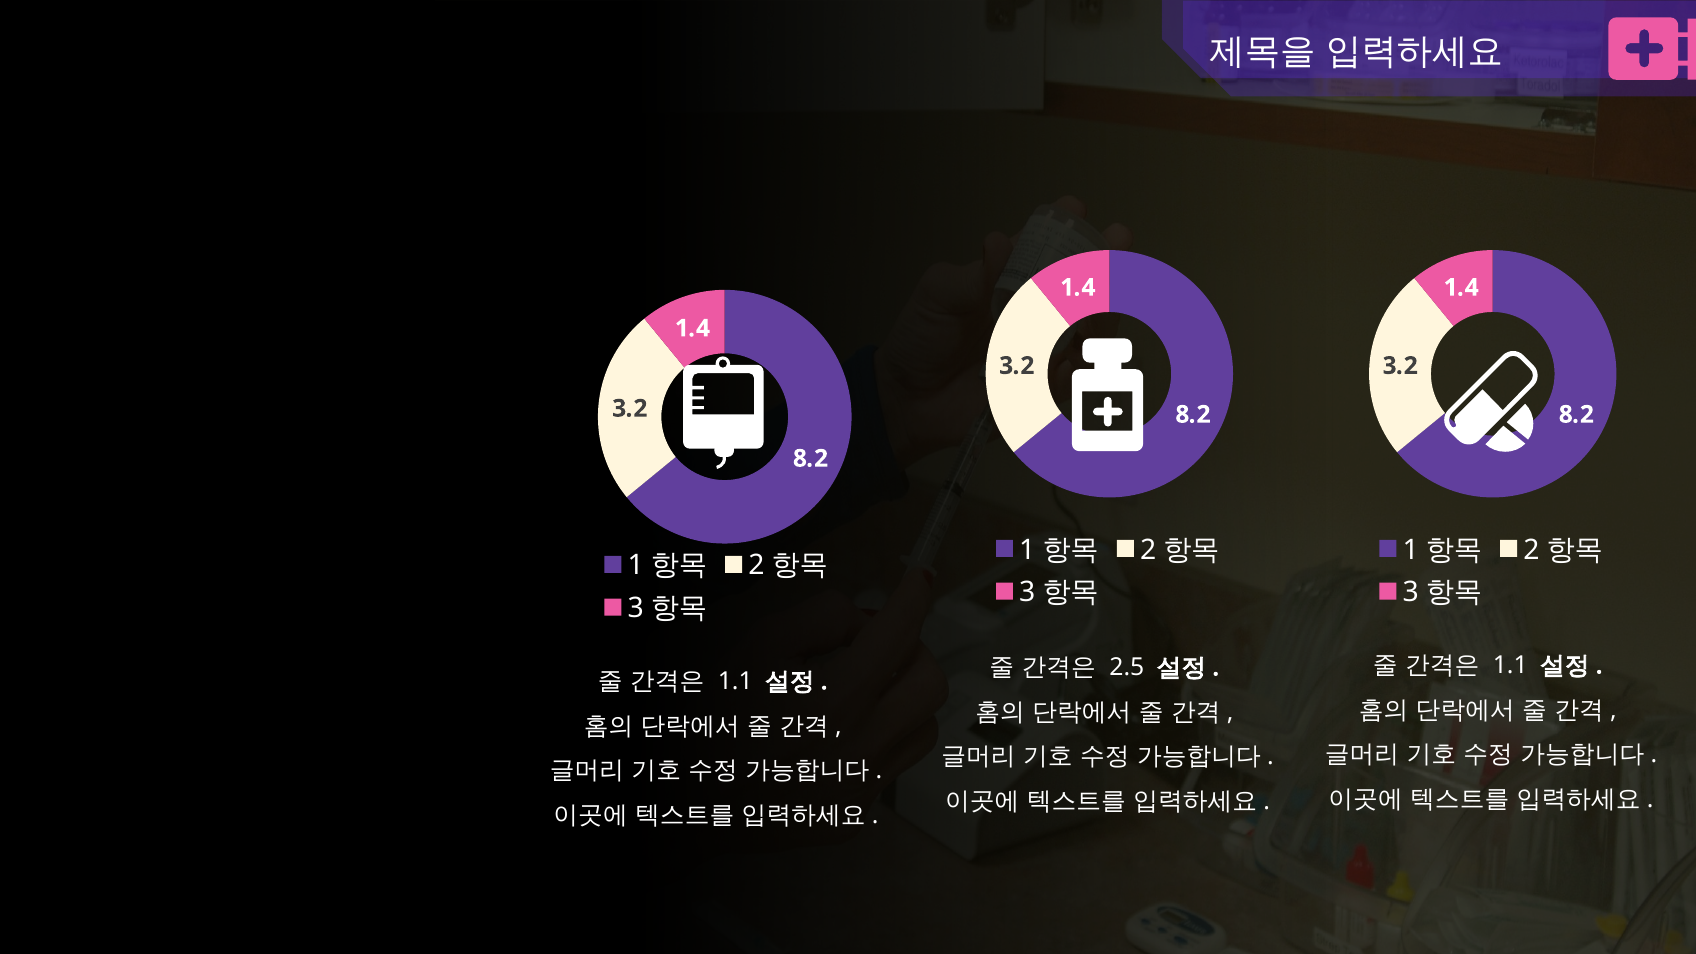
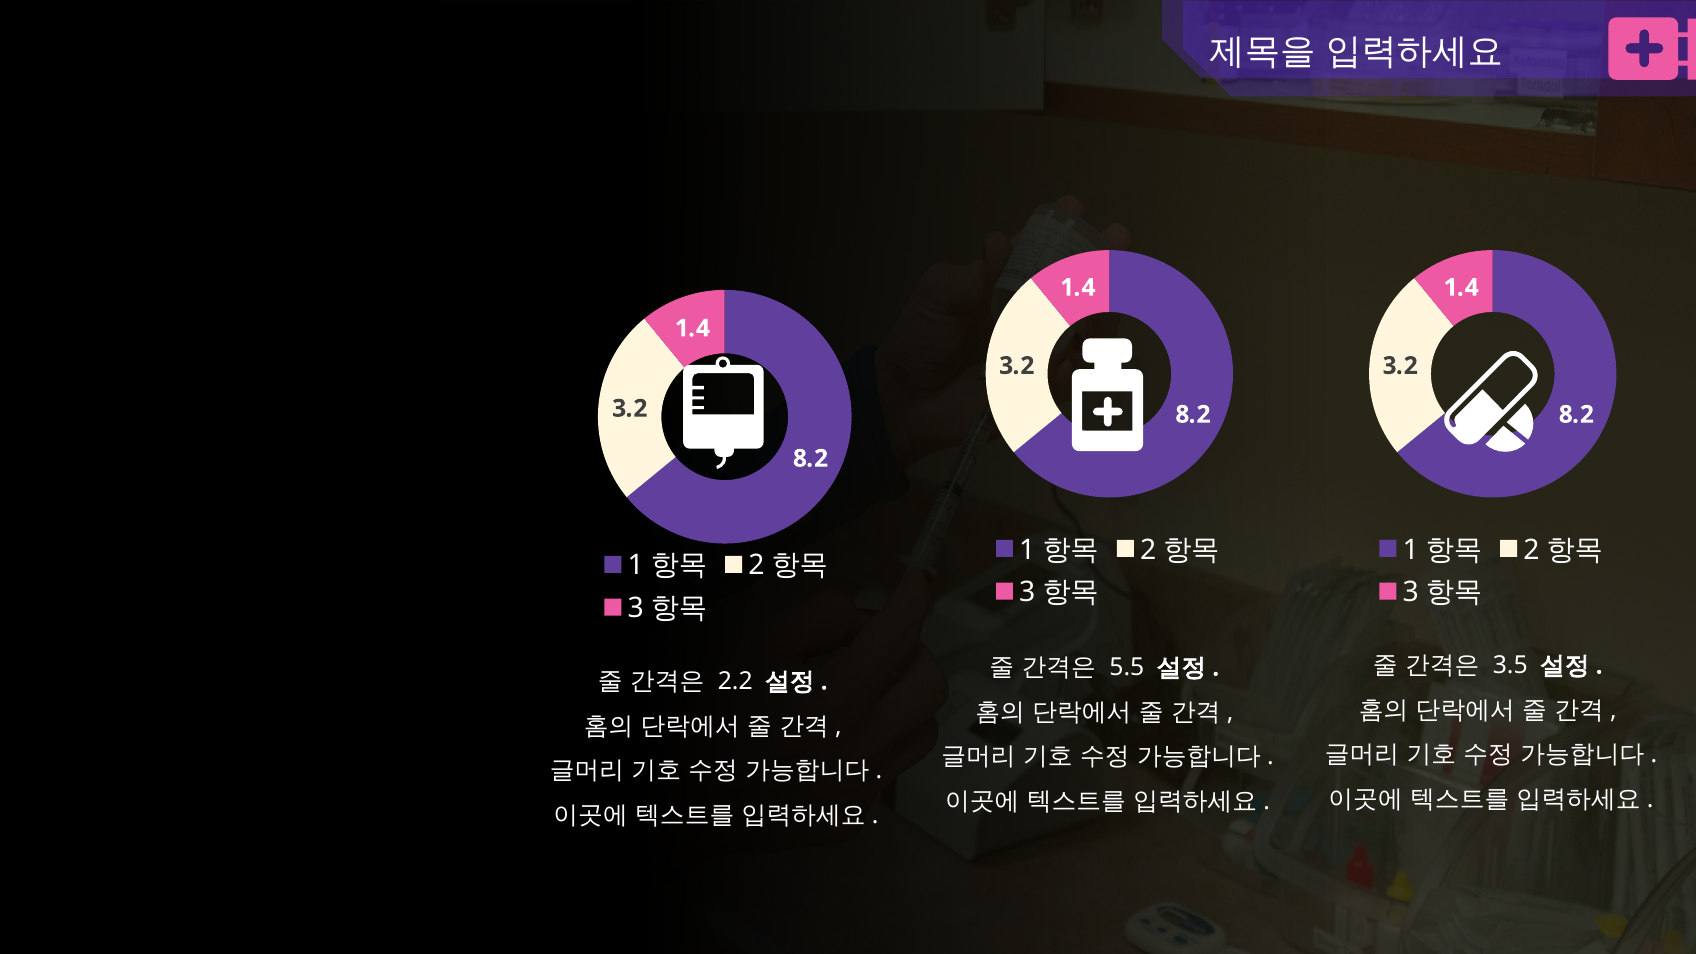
1.1 at (1510, 665): 1.1 -> 3.5
2.5: 2.5 -> 5.5
1.1 at (735, 681): 1.1 -> 2.2
